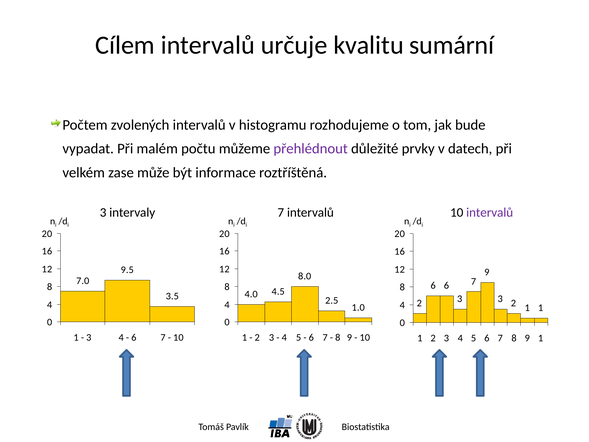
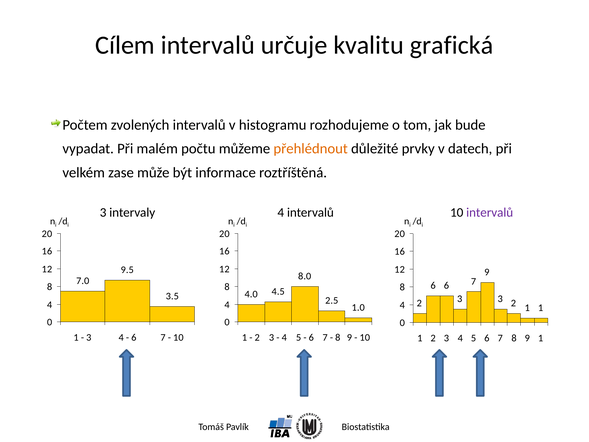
sumární: sumární -> grafická
přehlédnout colour: purple -> orange
intervaly 7: 7 -> 4
